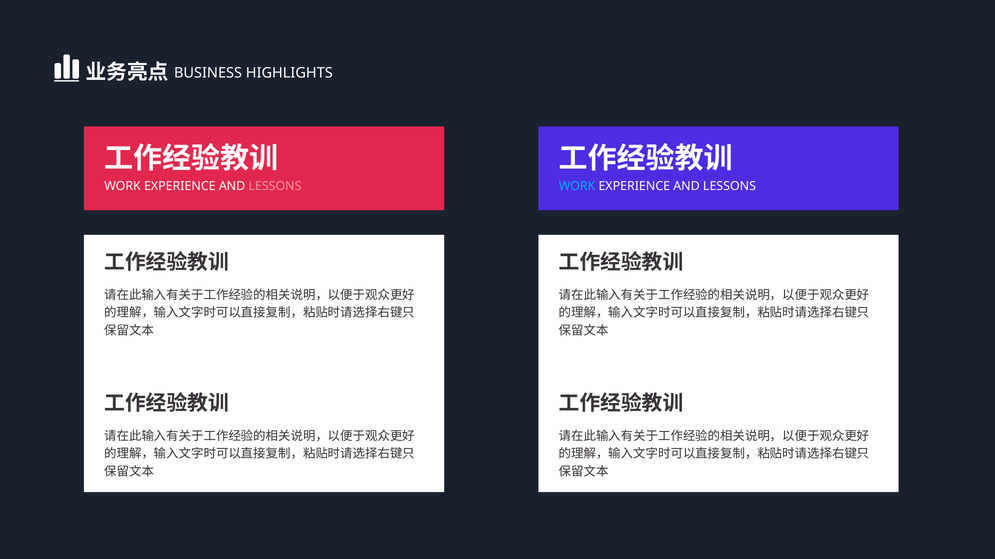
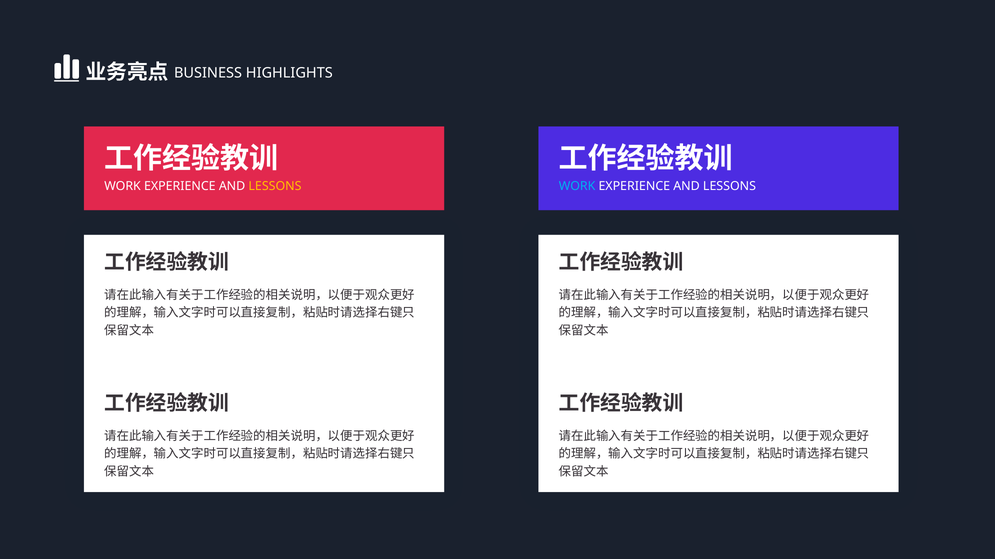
LESSONS at (275, 187) colour: pink -> yellow
